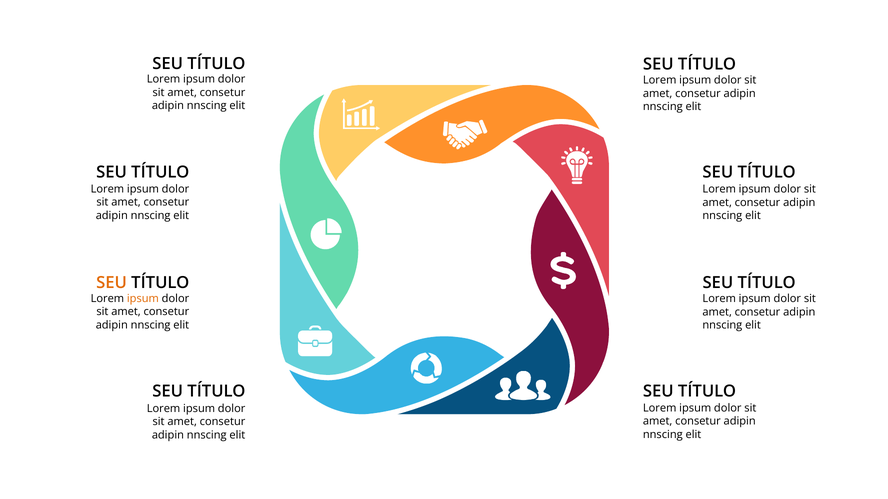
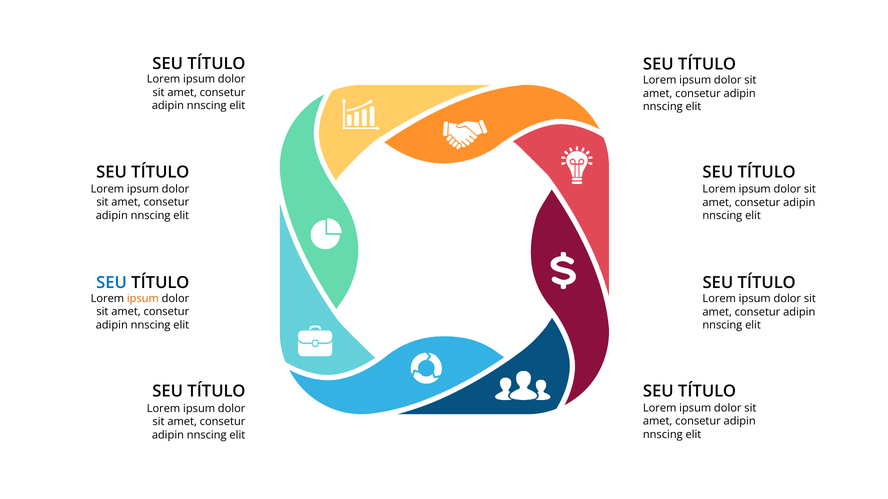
SEU at (112, 283) colour: orange -> blue
